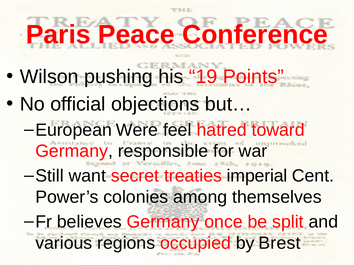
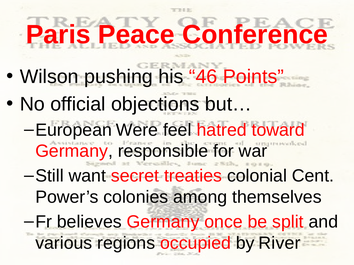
19: 19 -> 46
imperial: imperial -> colonial
Brest: Brest -> River
